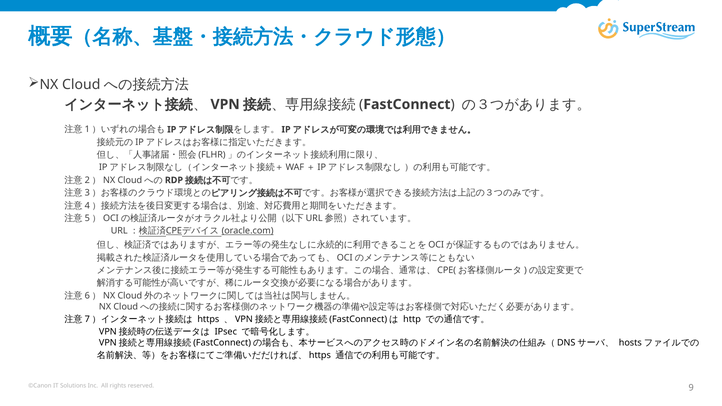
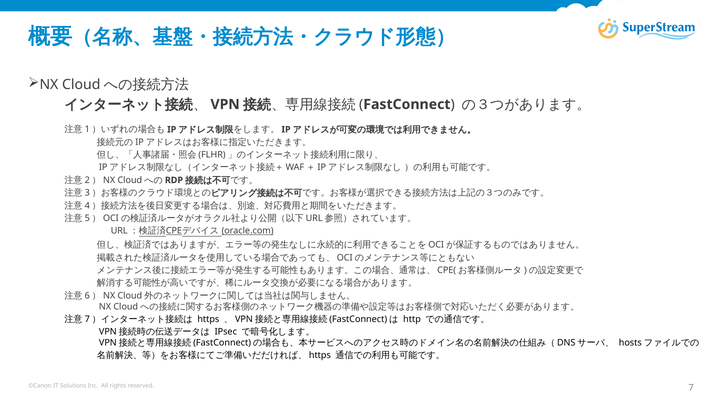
9: 9 -> 7
